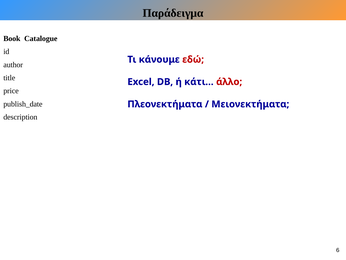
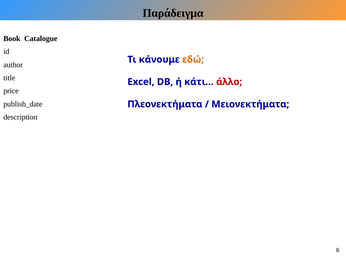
εδώ colour: red -> orange
